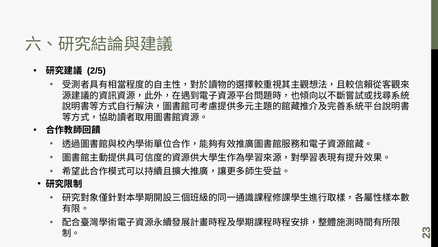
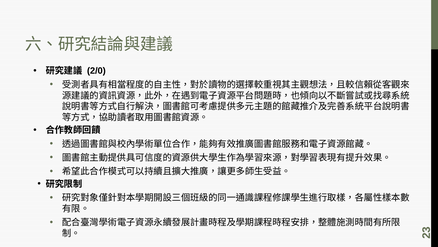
2/5: 2/5 -> 2/0
